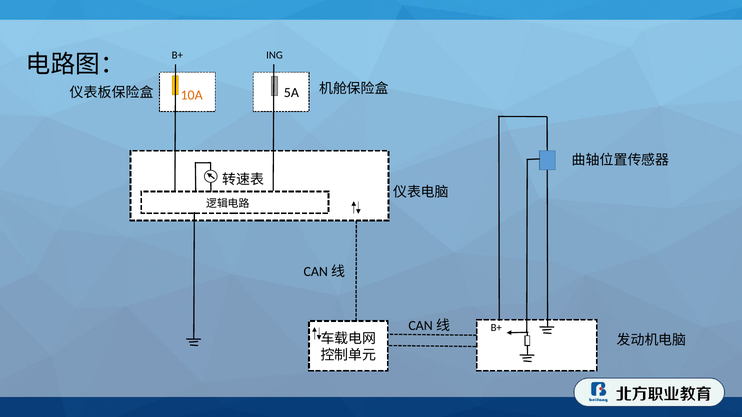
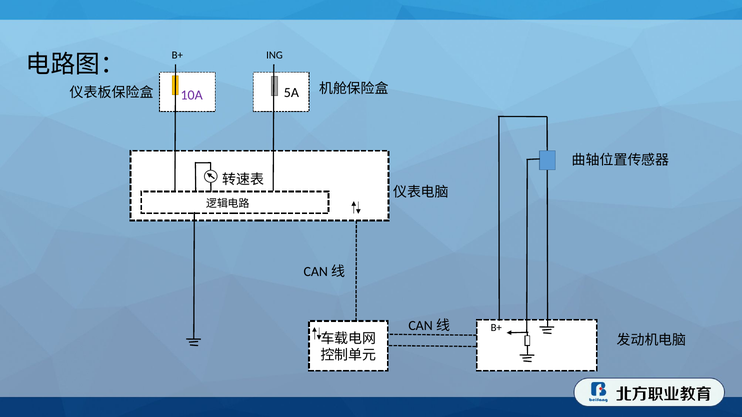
10A colour: orange -> purple
